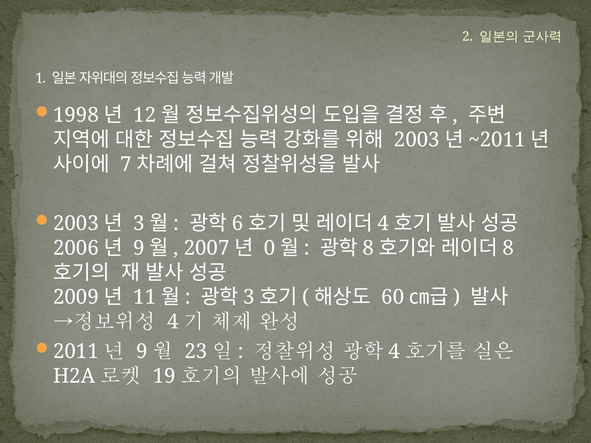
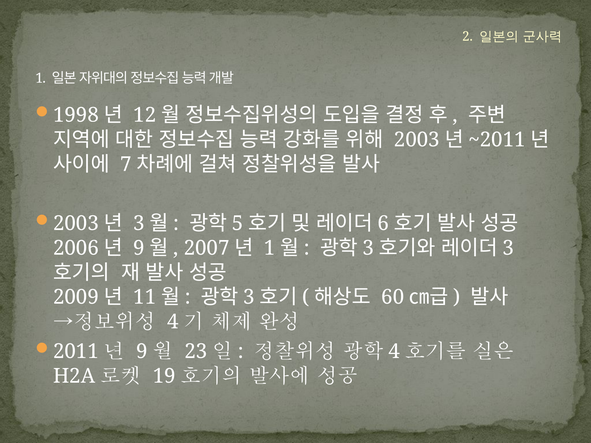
6: 6 -> 5
4 at (383, 223): 4 -> 6
0 at (270, 248): 0 -> 1
8 at (368, 248): 8 -> 3
8 at (508, 248): 8 -> 3
